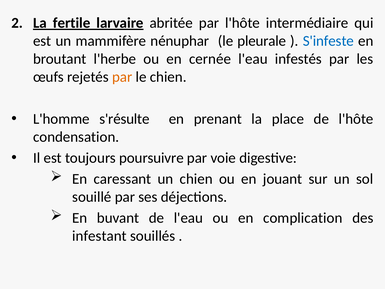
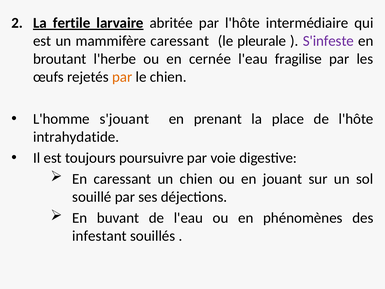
mammifère nénuphar: nénuphar -> caressant
S'infeste colour: blue -> purple
infestés: infestés -> fragilise
s'résulte: s'résulte -> s'jouant
condensation: condensation -> intrahydatide
complication: complication -> phénomènes
